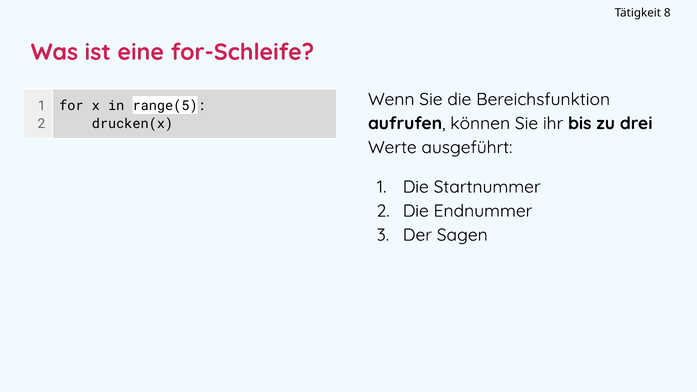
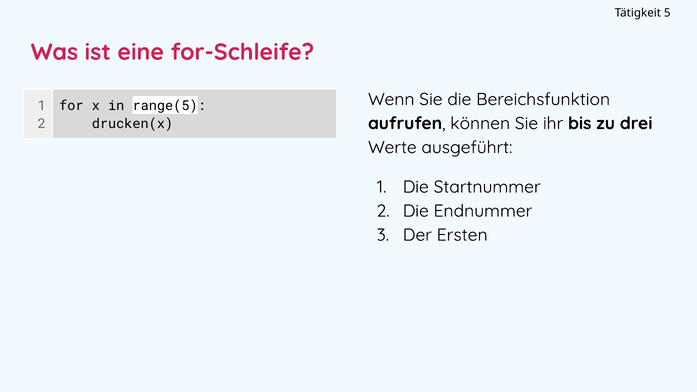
8: 8 -> 5
Sagen: Sagen -> Ersten
